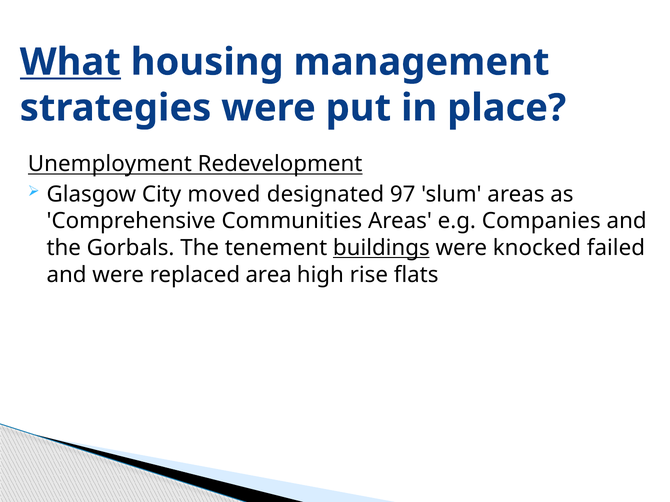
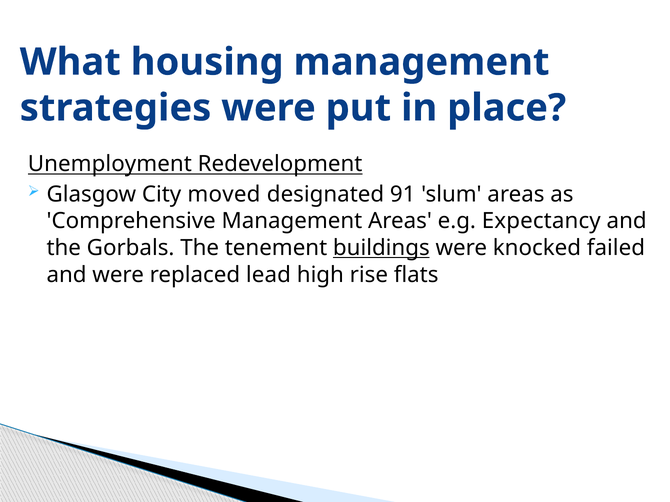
What underline: present -> none
97: 97 -> 91
Comprehensive Communities: Communities -> Management
Companies: Companies -> Expectancy
area: area -> lead
